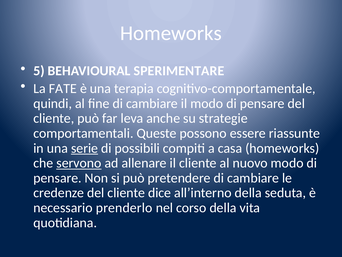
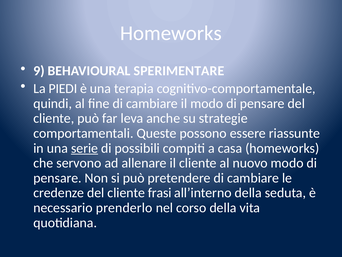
5: 5 -> 9
FATE: FATE -> PIEDI
servono underline: present -> none
dice: dice -> frasi
